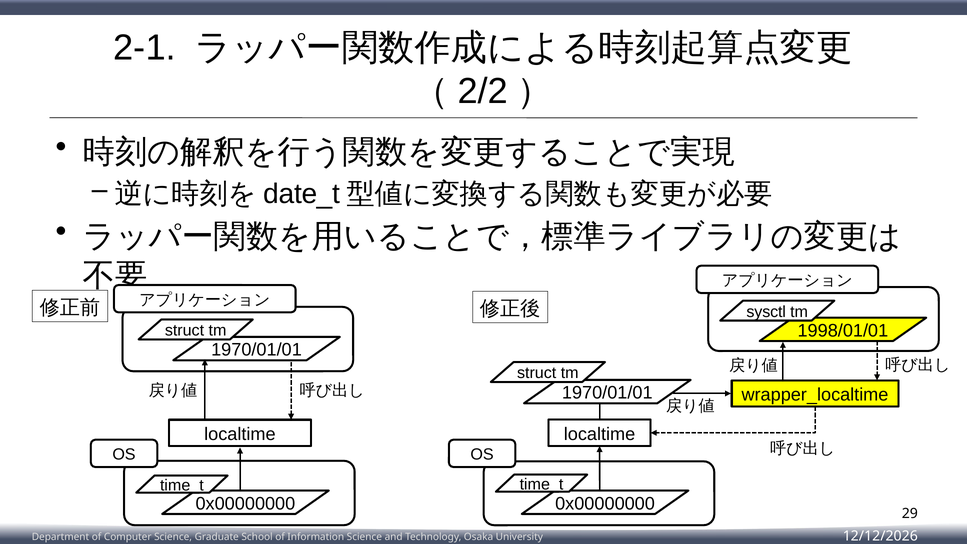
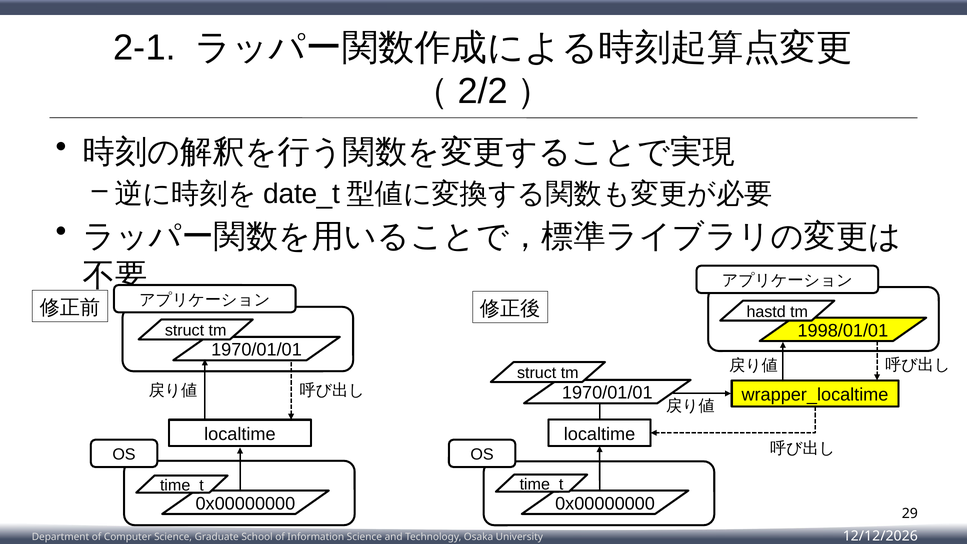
sysctl: sysctl -> hastd
